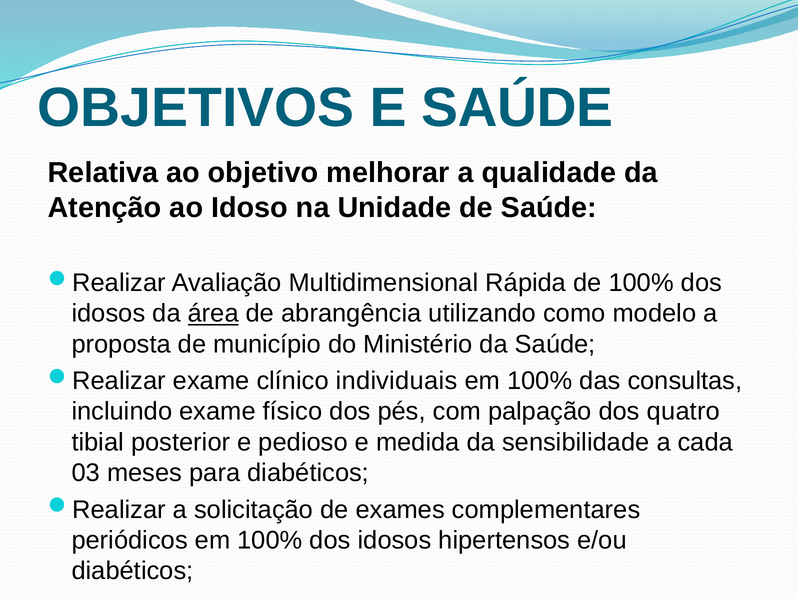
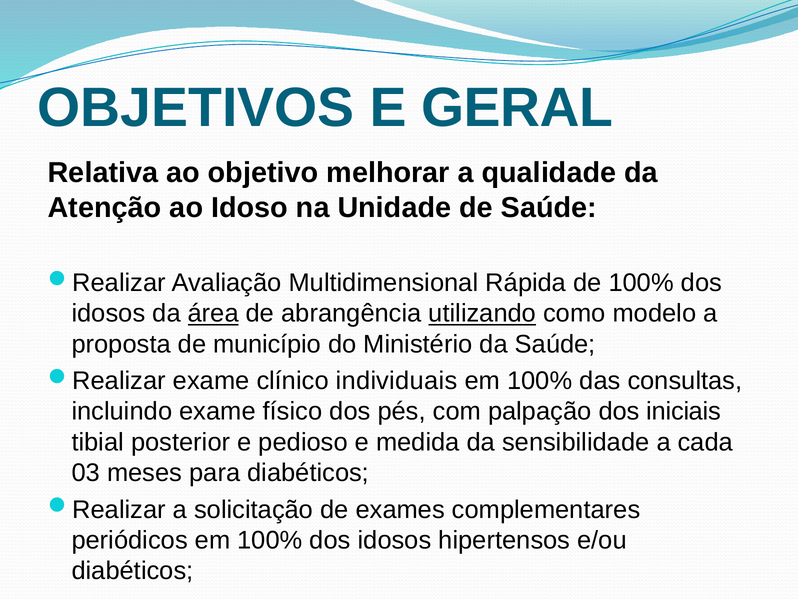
E SAÚDE: SAÚDE -> GERAL
utilizando underline: none -> present
quatro: quatro -> iniciais
